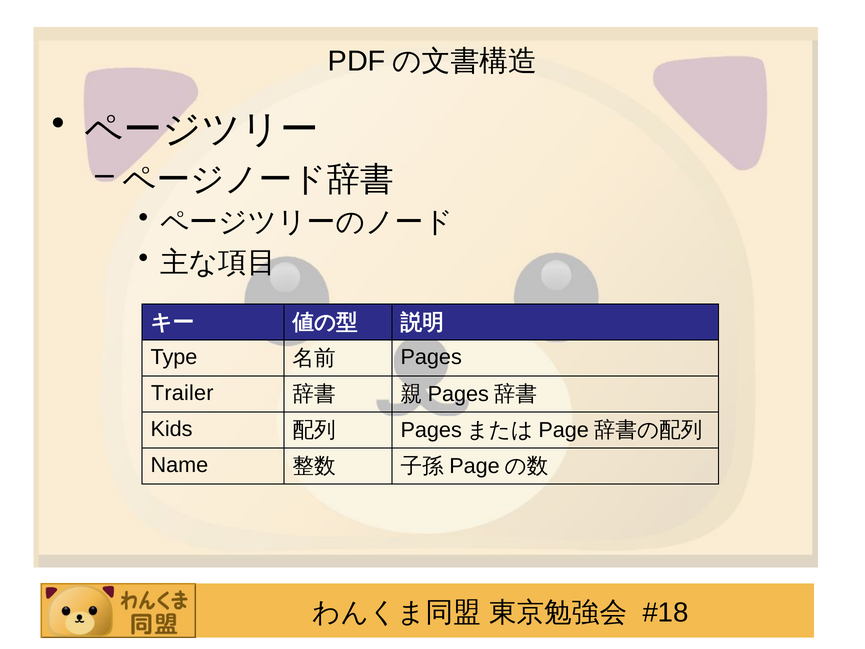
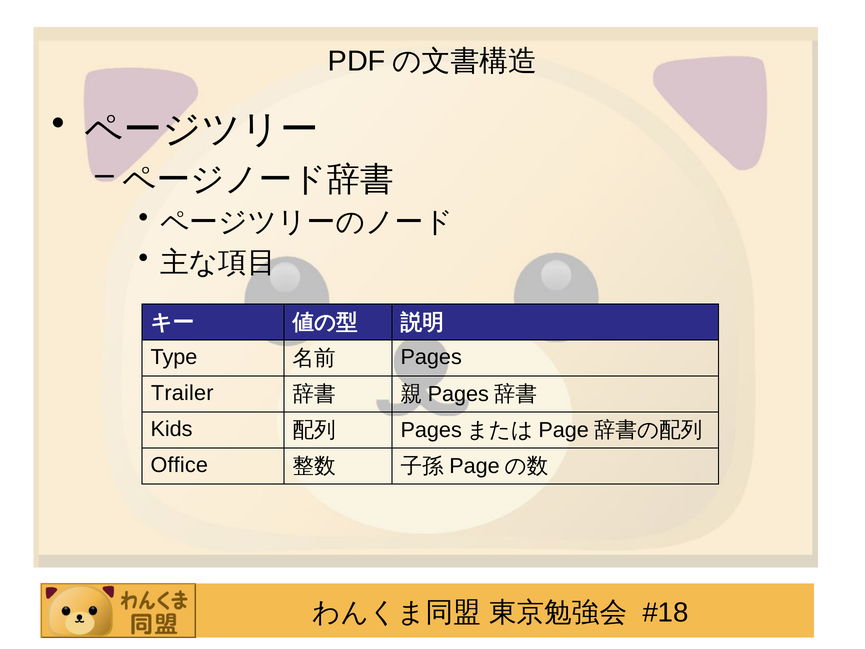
Name: Name -> Office
